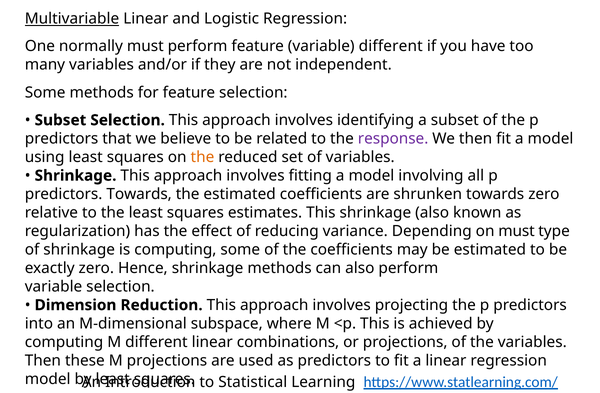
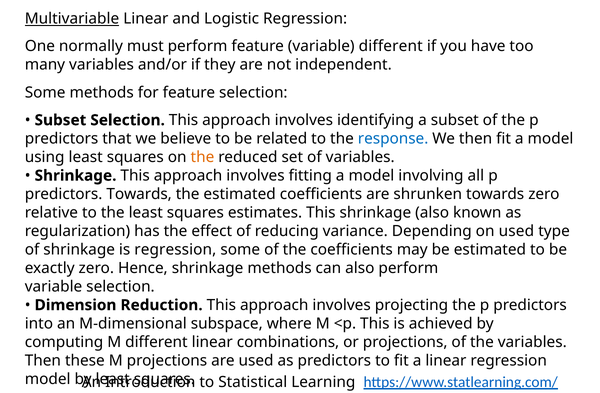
response colour: purple -> blue
on must: must -> used
is computing: computing -> regression
